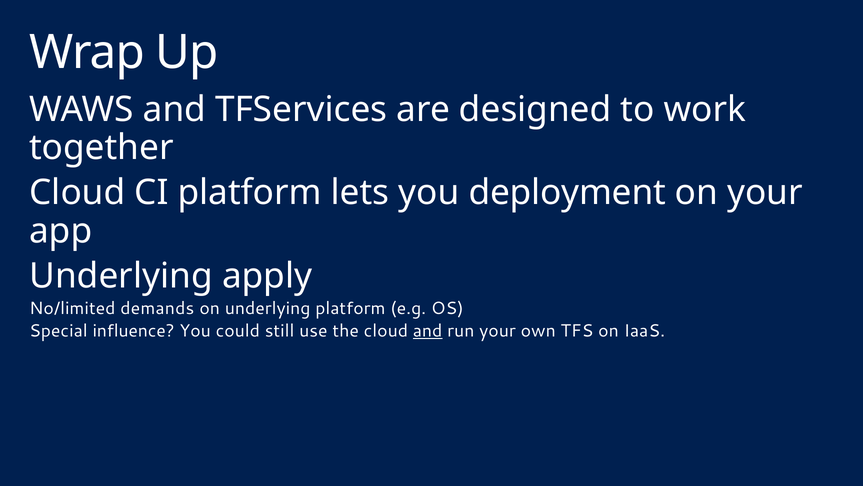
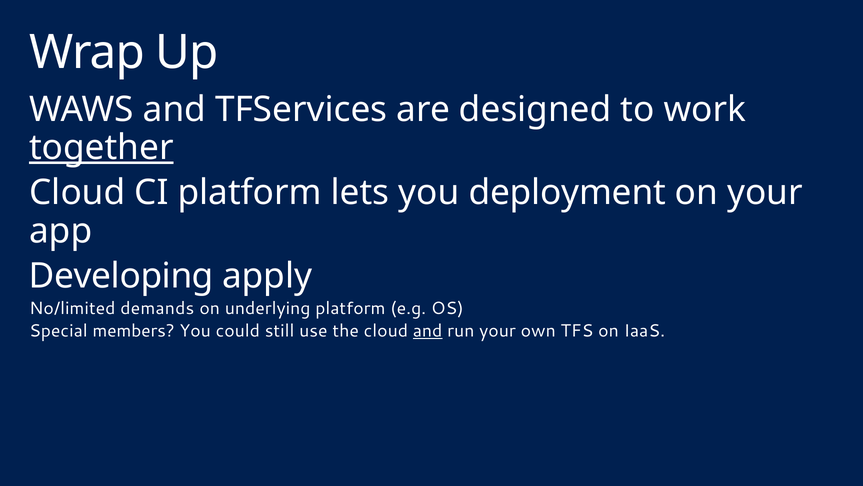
together underline: none -> present
Underlying at (121, 276): Underlying -> Developing
influence: influence -> members
